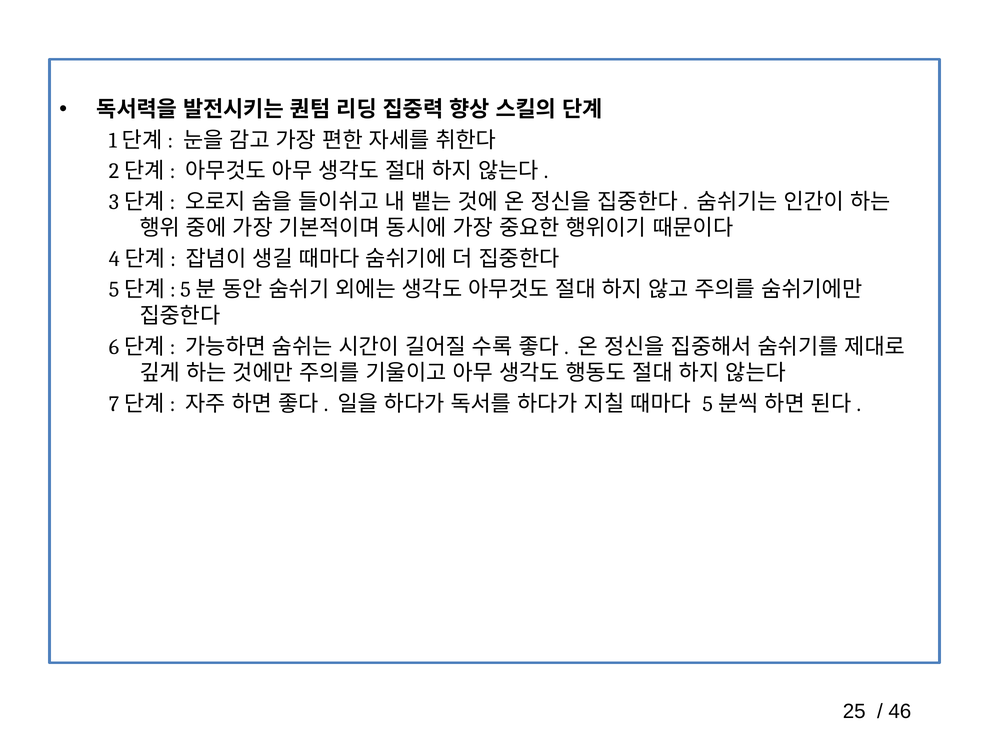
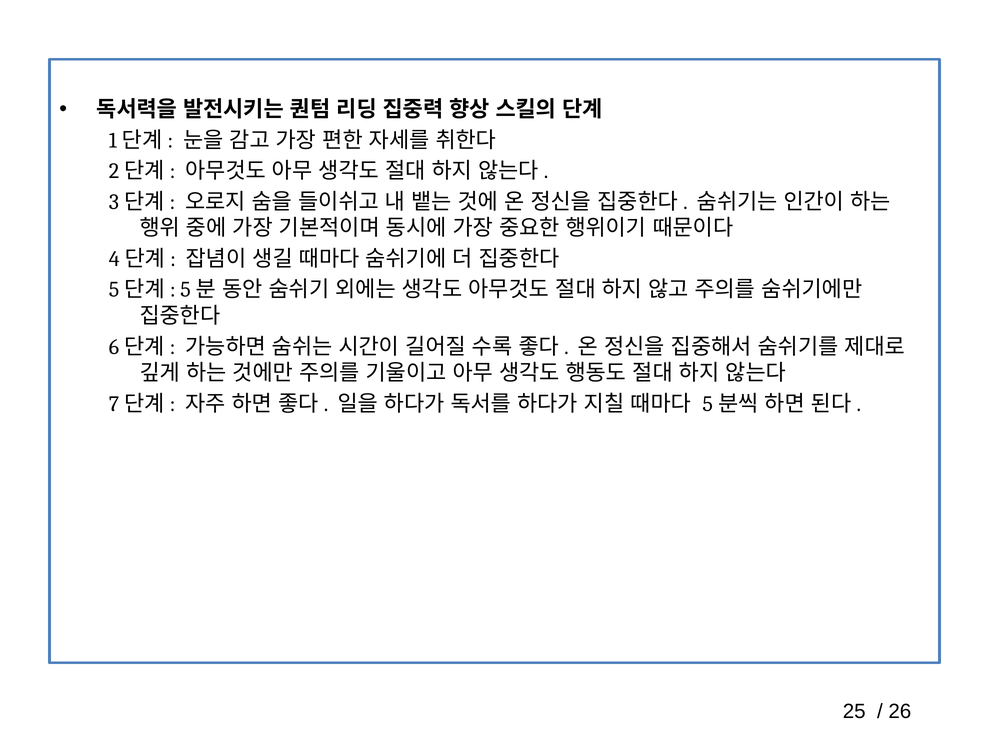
46: 46 -> 26
